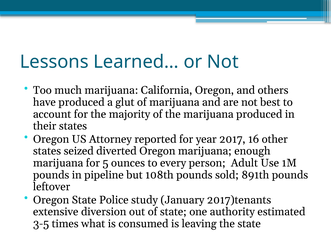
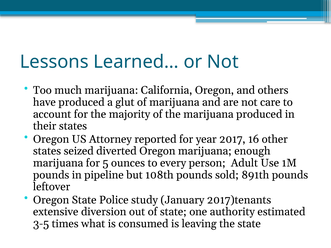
best: best -> care
